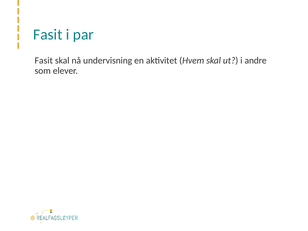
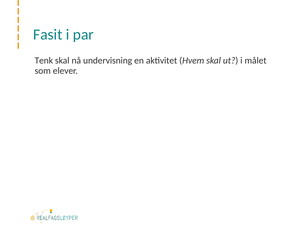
Fasit at (44, 61): Fasit -> Tenk
andre: andre -> målet
